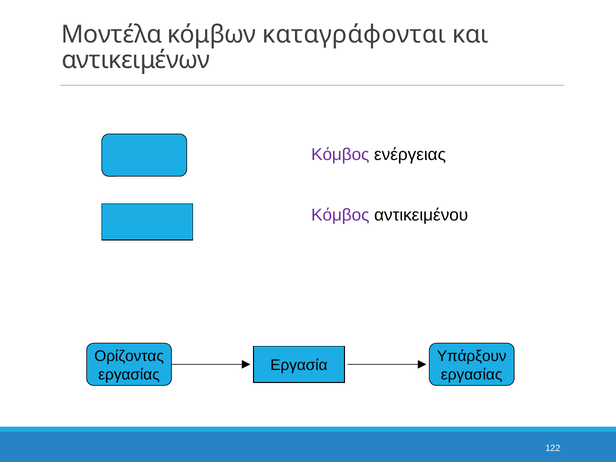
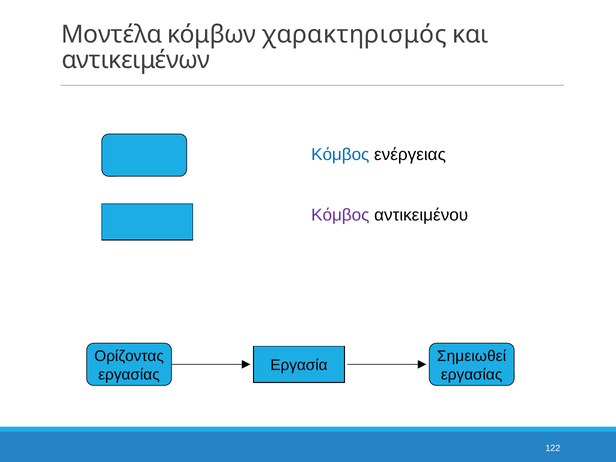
καταγράφονται: καταγράφονται -> χαρακτηρισμός
Κόμβος at (340, 155) colour: purple -> blue
Υπάρξουν: Υπάρξουν -> Σημειωθεί
